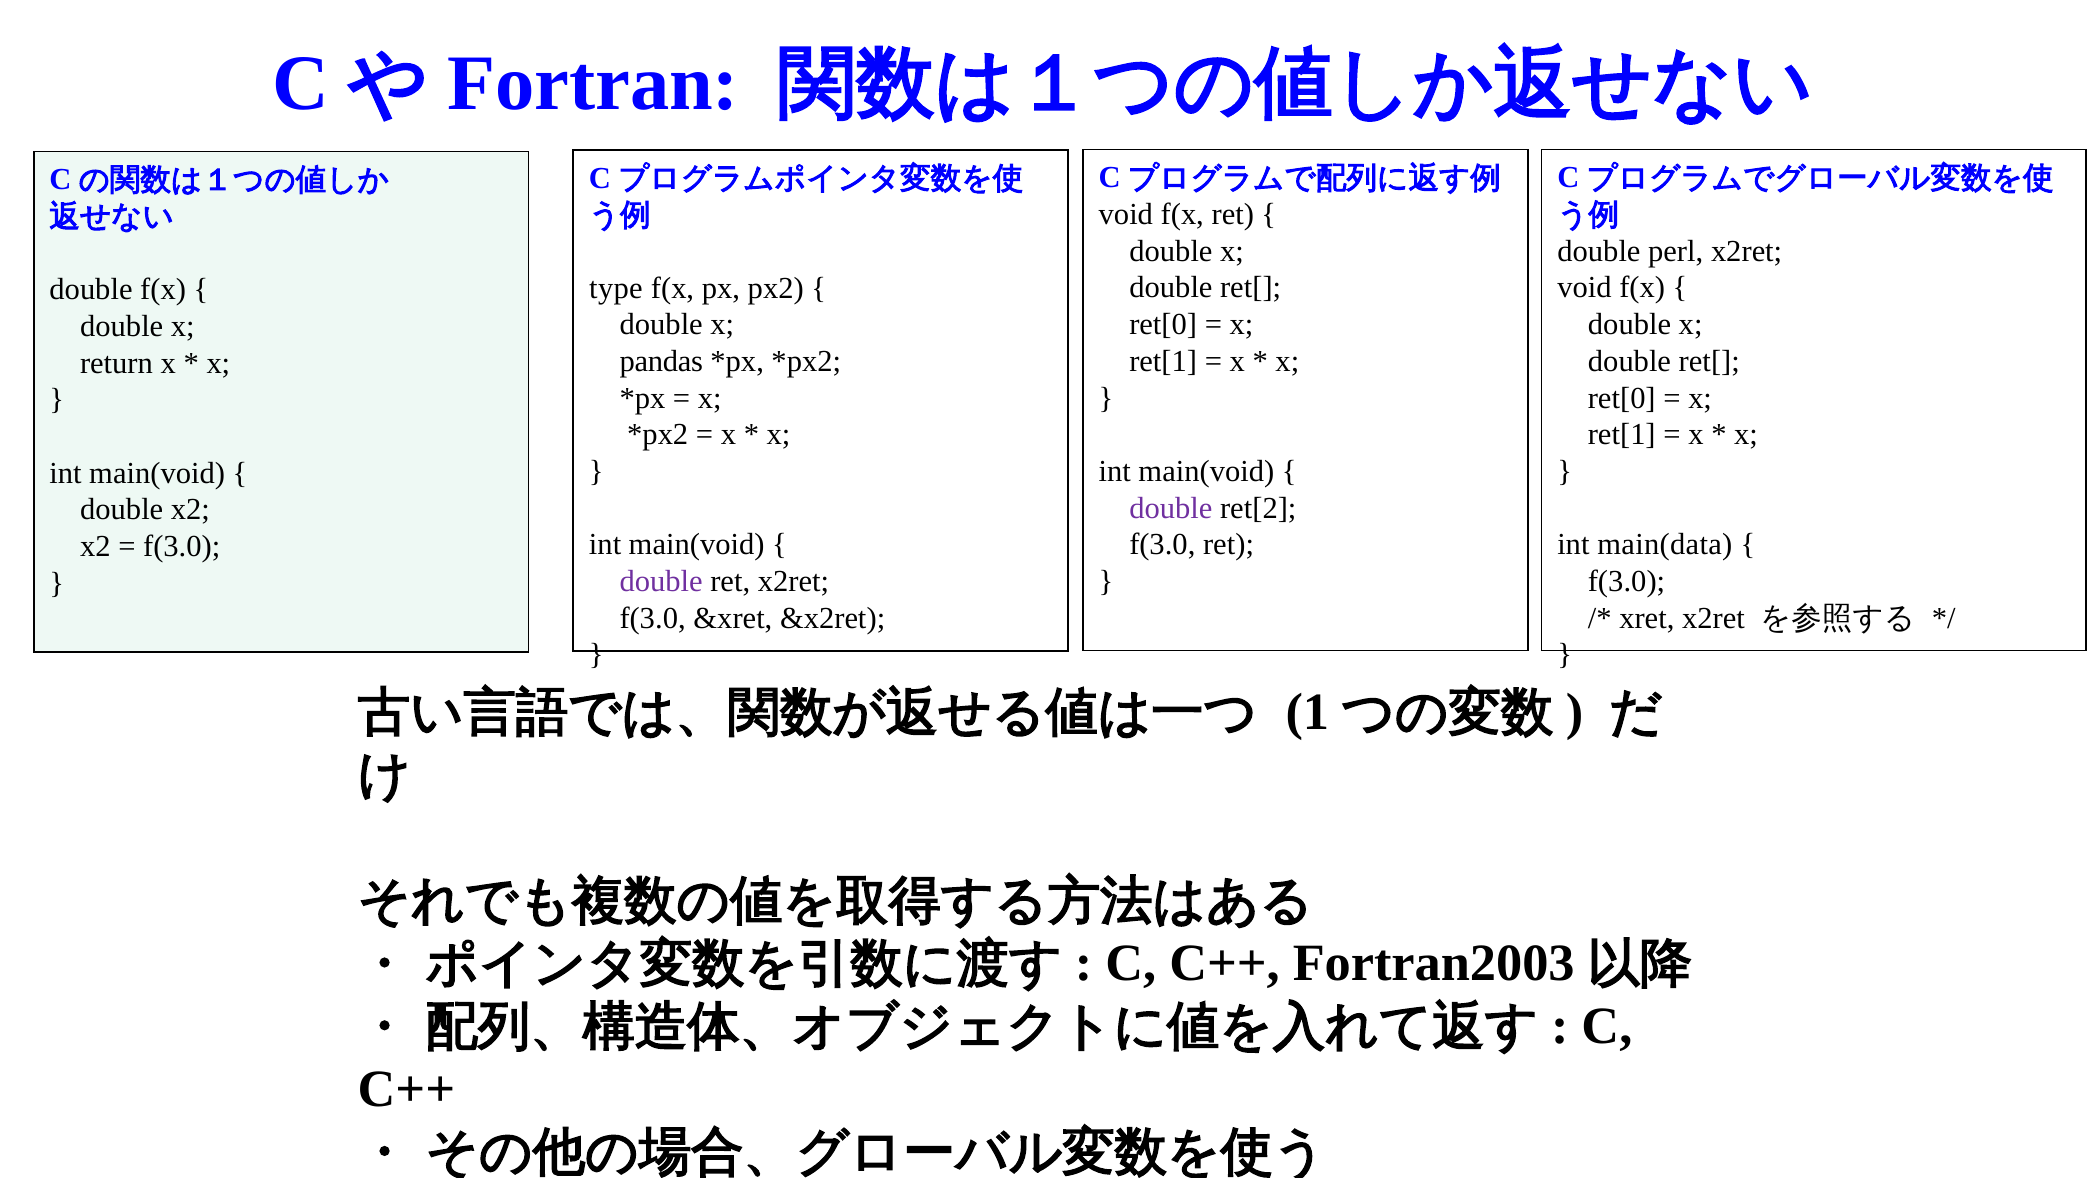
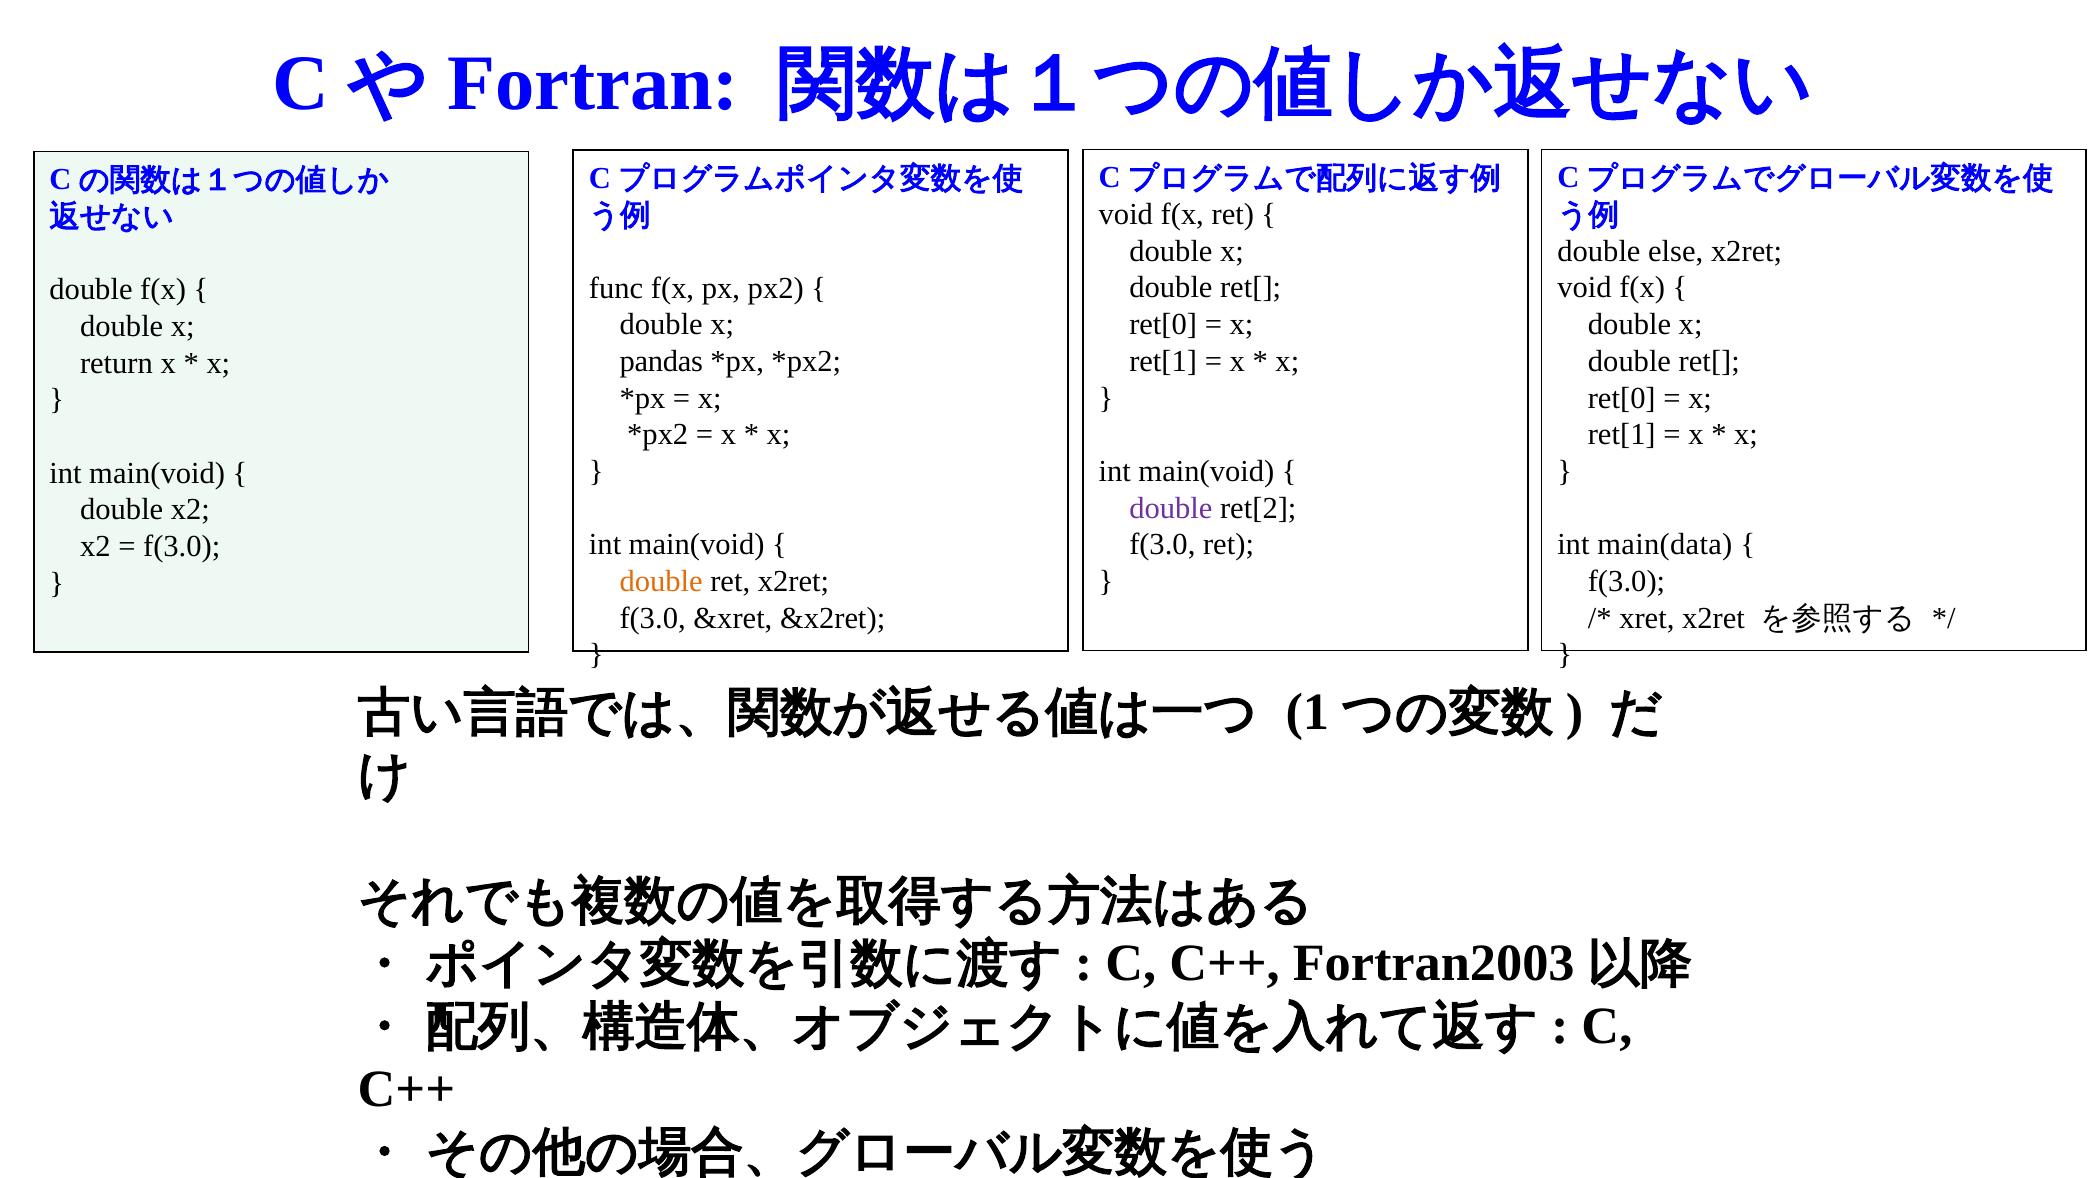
perl: perl -> else
type: type -> func
double at (661, 582) colour: purple -> orange
